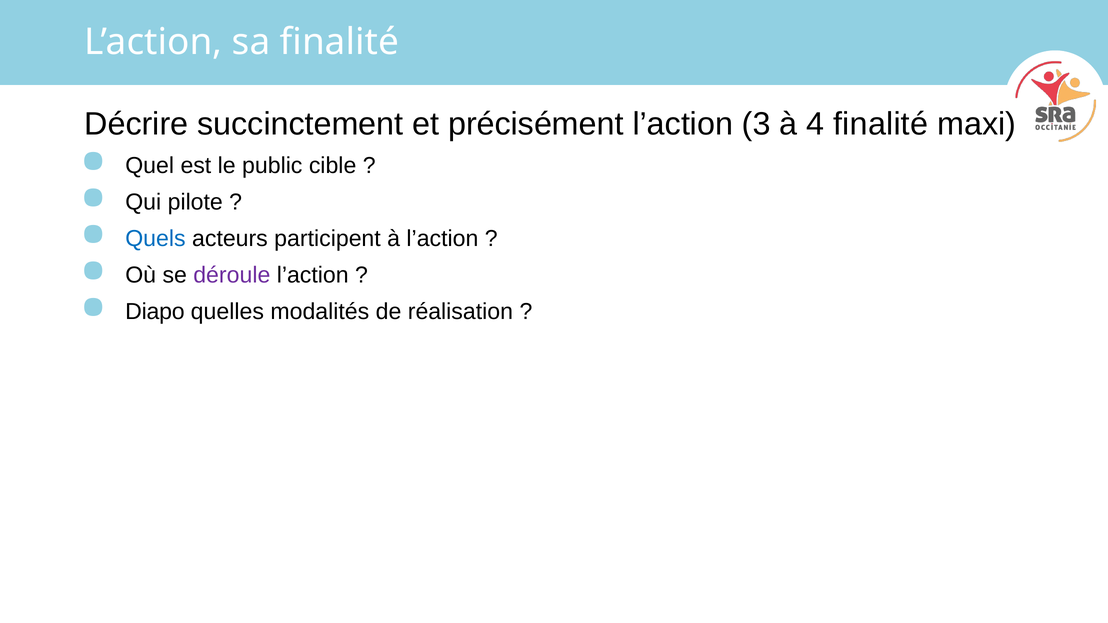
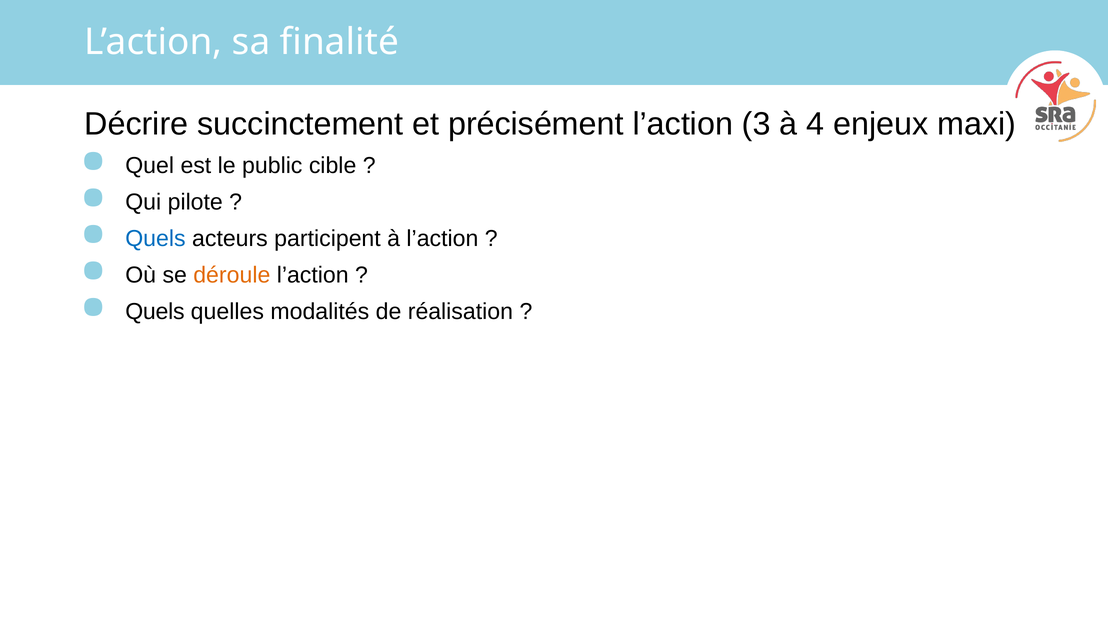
4 finalité: finalité -> enjeux
déroule colour: purple -> orange
Diapo at (155, 312): Diapo -> Quels
